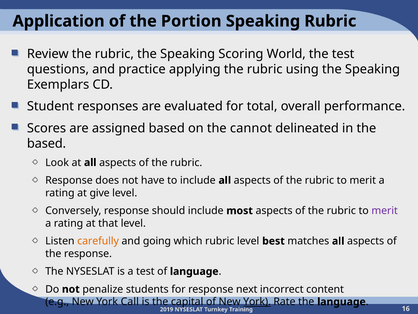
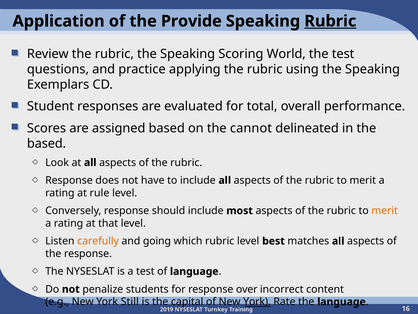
Portion: Portion -> Provide
Rubric at (330, 21) underline: none -> present
give: give -> rule
merit at (385, 210) colour: purple -> orange
next: next -> over
Call: Call -> Still
